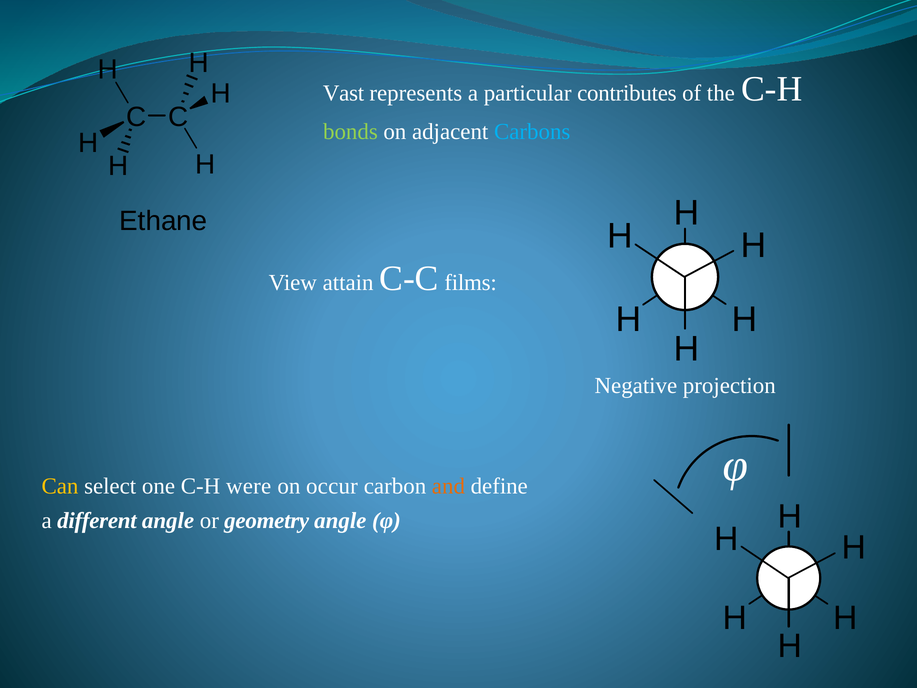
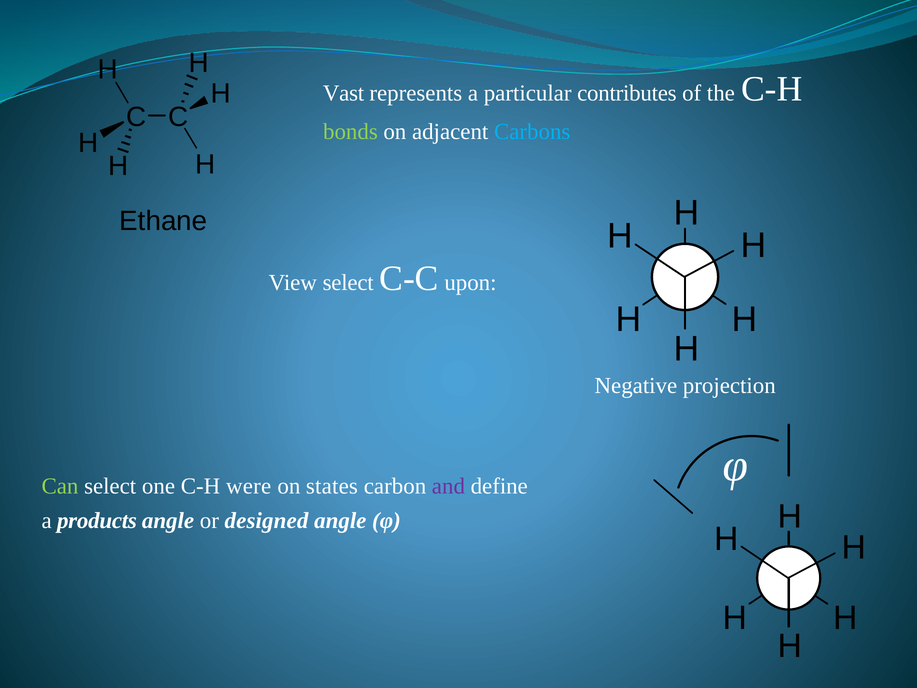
View attain: attain -> select
films: films -> upon
Can colour: yellow -> light green
occur: occur -> states
and colour: orange -> purple
different: different -> products
geometry: geometry -> designed
